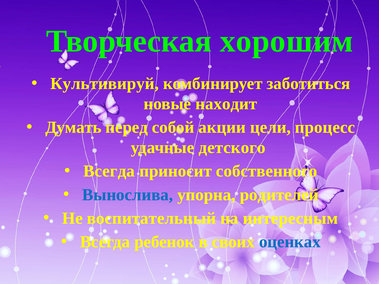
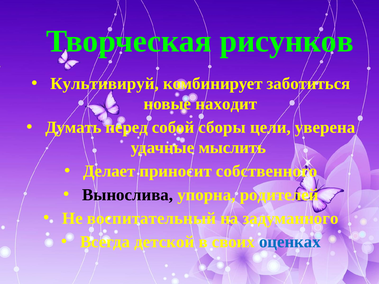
хорошим: хорошим -> рисунков
акции: акции -> сборы
процесс: процесс -> уверена
детского: детского -> мыслить
Всегда at (109, 171): Всегда -> Делает
Вынослива colour: blue -> black
интересным: интересным -> задуманного
ребенок: ребенок -> детской
